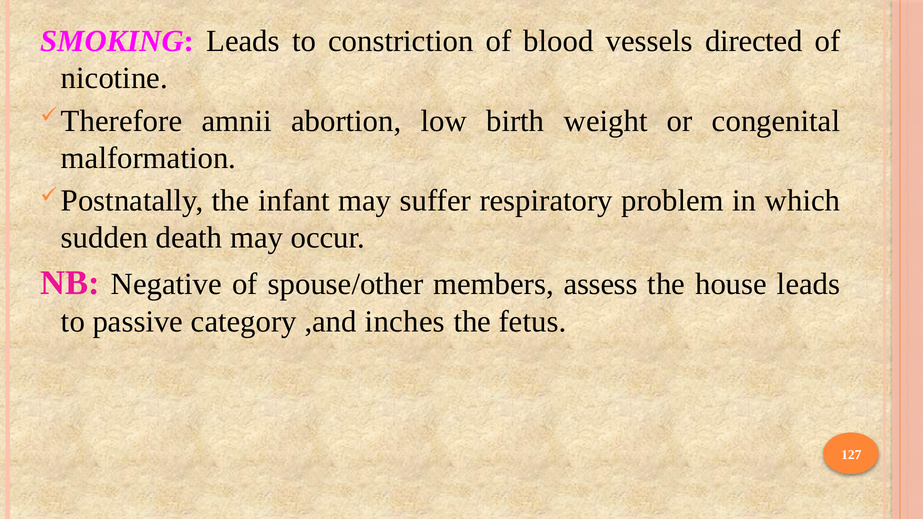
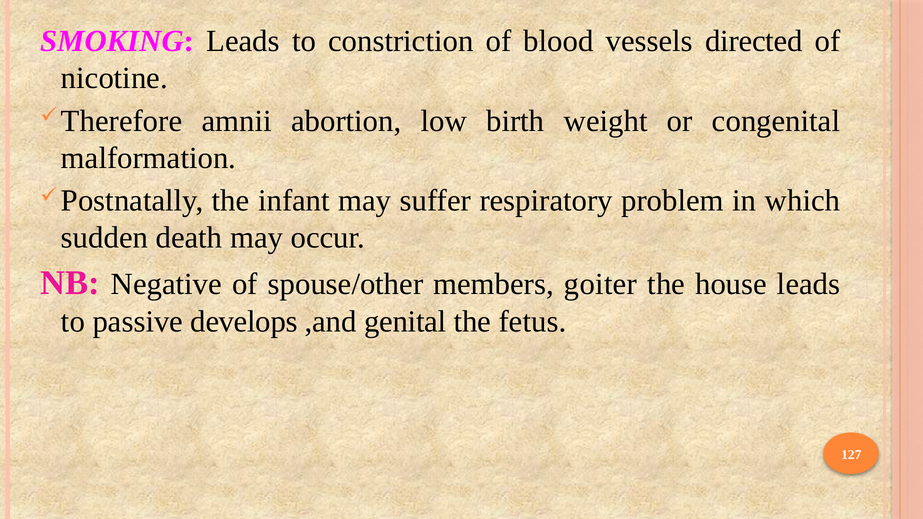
assess: assess -> goiter
category: category -> develops
inches: inches -> genital
